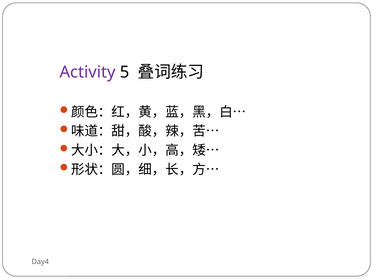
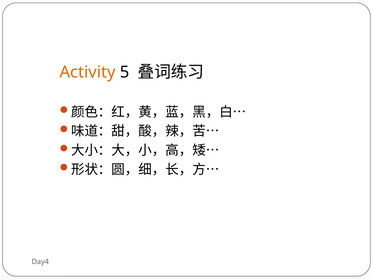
Activity colour: purple -> orange
